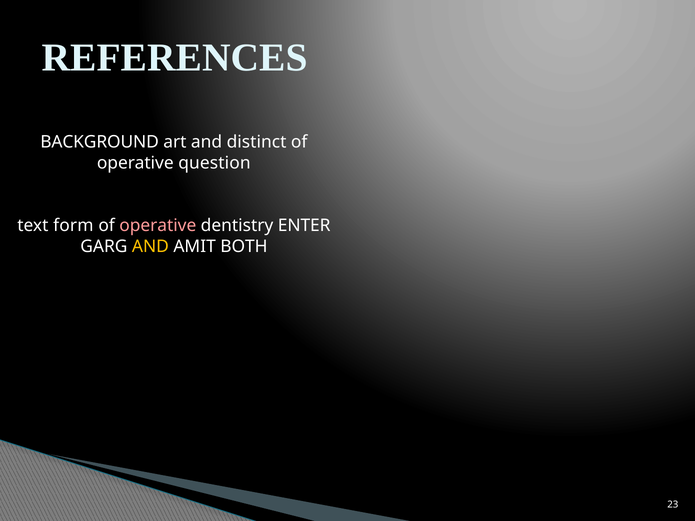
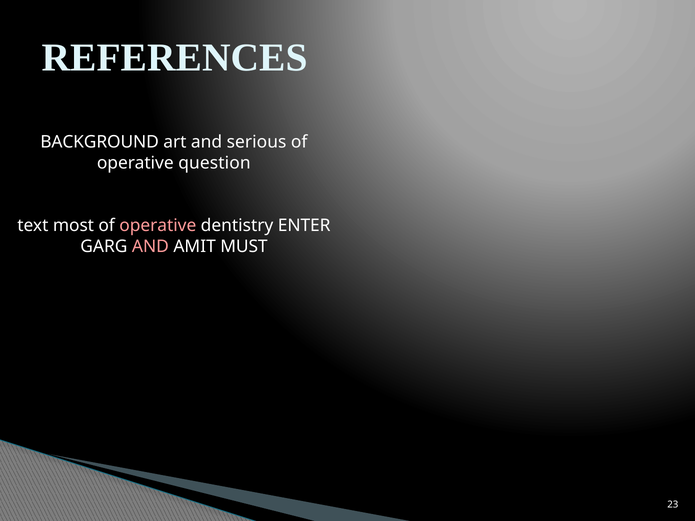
distinct: distinct -> serious
form: form -> most
AND at (150, 247) colour: yellow -> pink
BOTH: BOTH -> MUST
